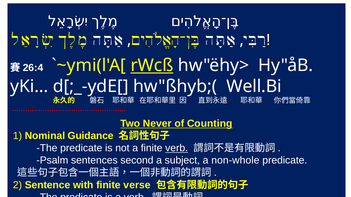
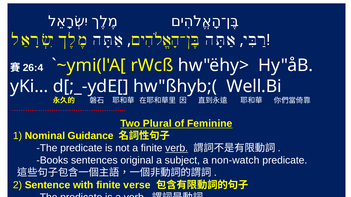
rWcß underline: present -> none
Never: Never -> Plural
Counting: Counting -> Feminine
Psalm: Psalm -> Books
second: second -> original
non-whole: non-whole -> non-watch
